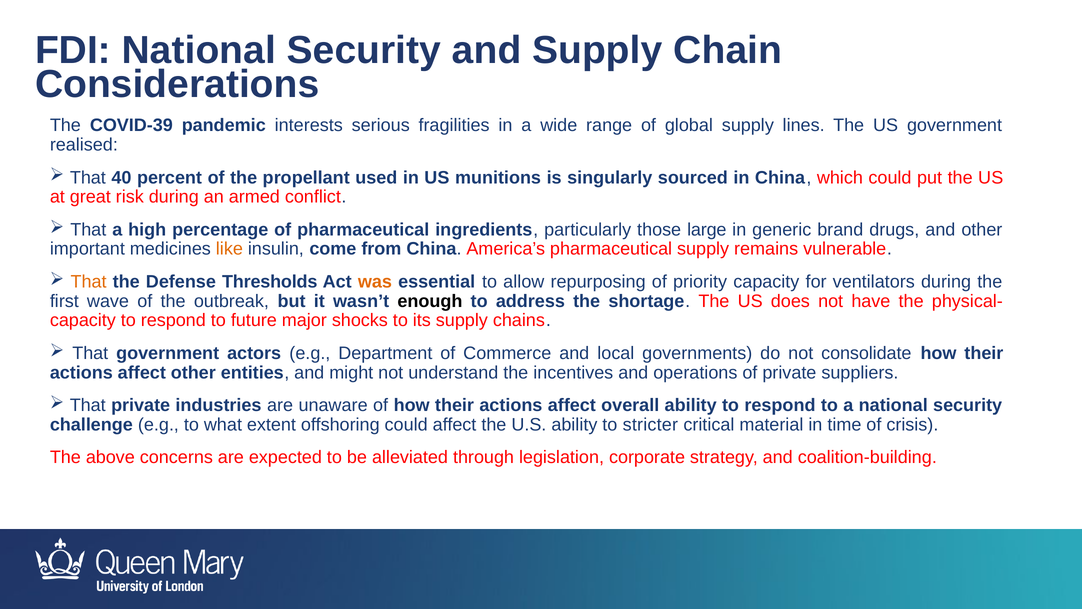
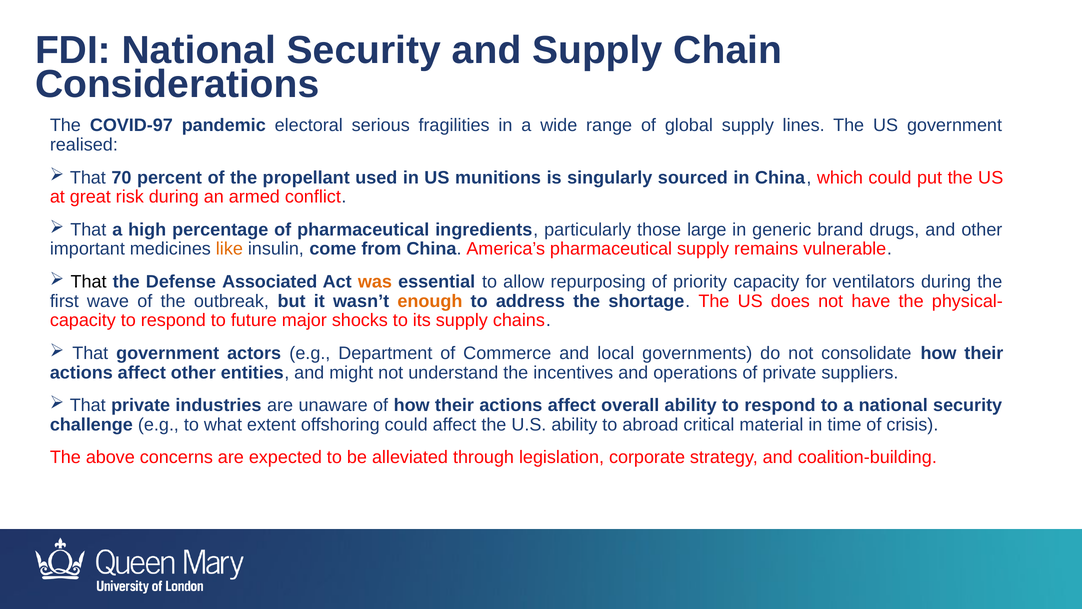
COVID-39: COVID-39 -> COVID-97
interests: interests -> electoral
40: 40 -> 70
That at (89, 282) colour: orange -> black
Thresholds: Thresholds -> Associated
enough colour: black -> orange
stricter: stricter -> abroad
